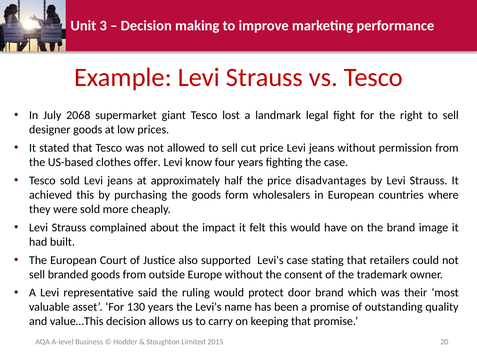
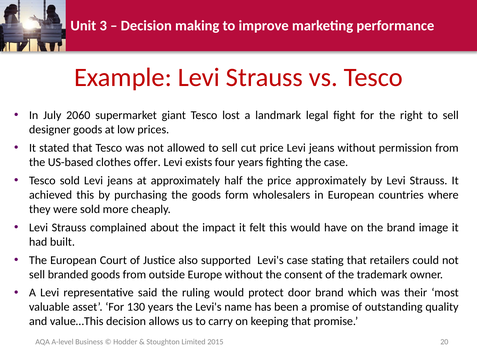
2068: 2068 -> 2060
know: know -> exists
price disadvantages: disadvantages -> approximately
